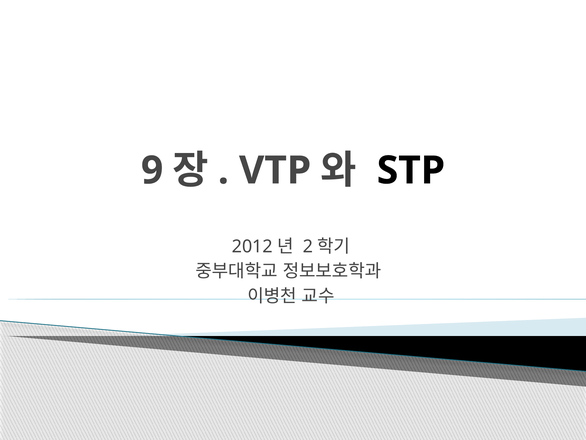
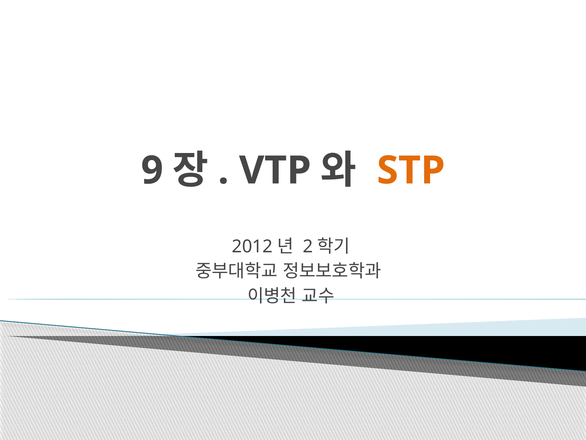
STP colour: black -> orange
